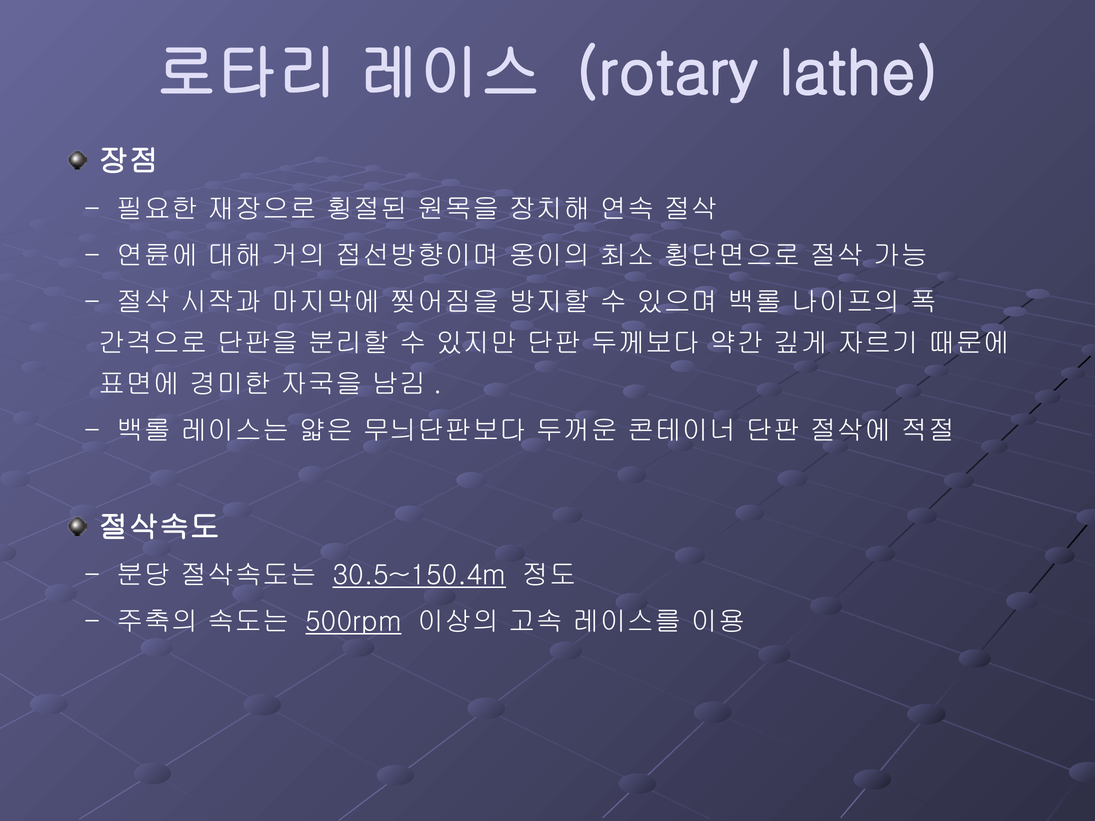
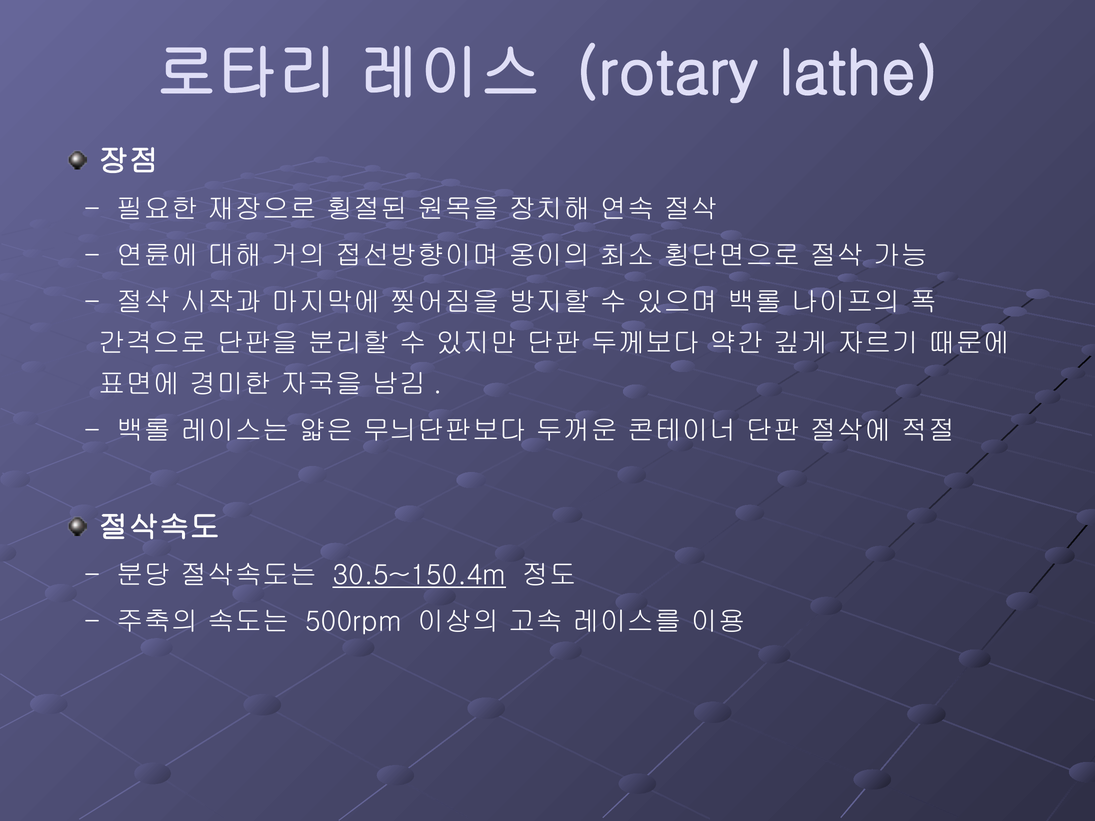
500rpm underline: present -> none
